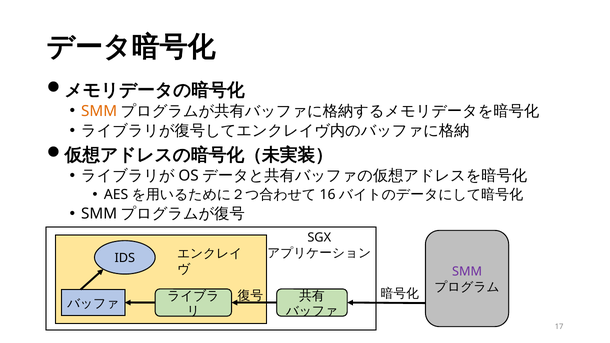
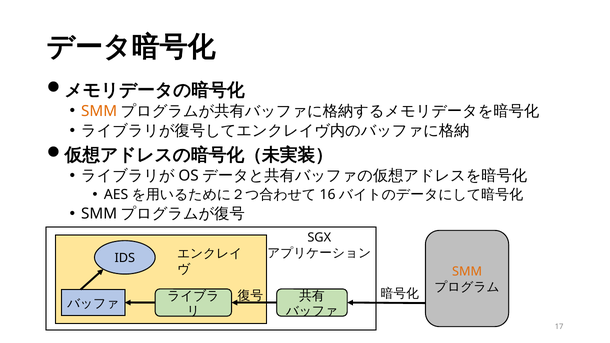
SMM at (467, 272) colour: purple -> orange
